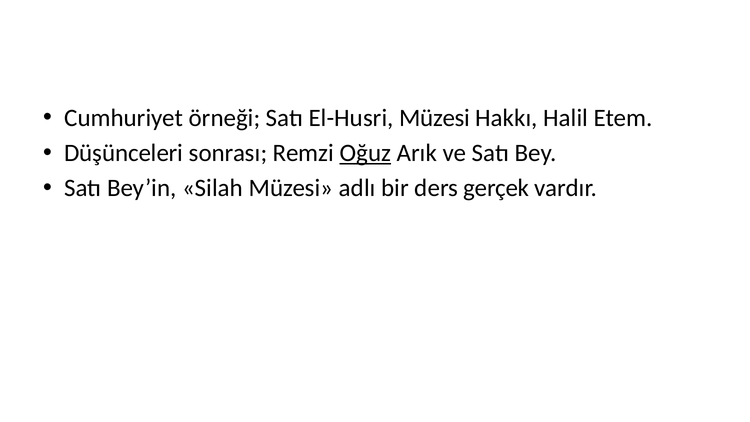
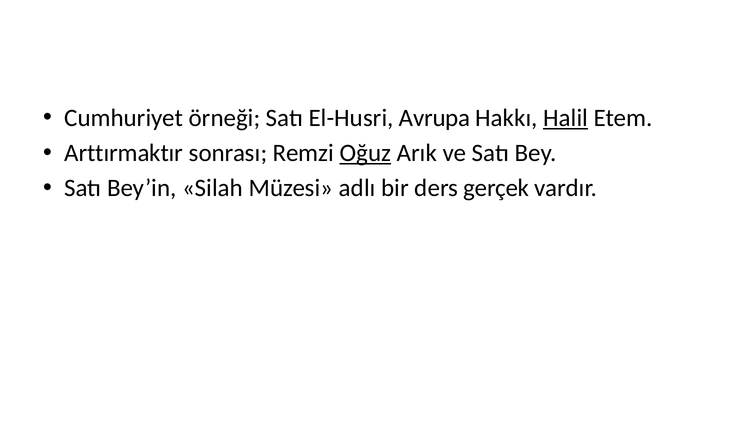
El-Husri Müzesi: Müzesi -> Avrupa
Halil underline: none -> present
Düşünceleri: Düşünceleri -> Arttırmaktır
